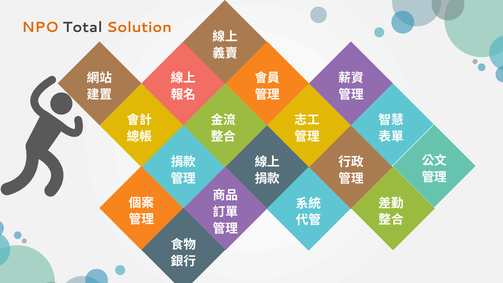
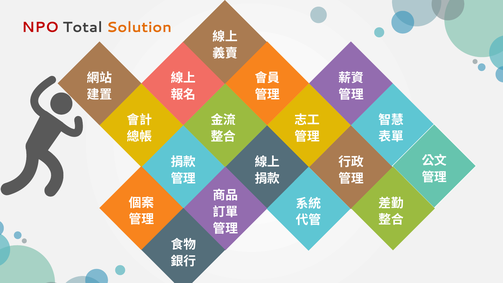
NPO colour: orange -> red
